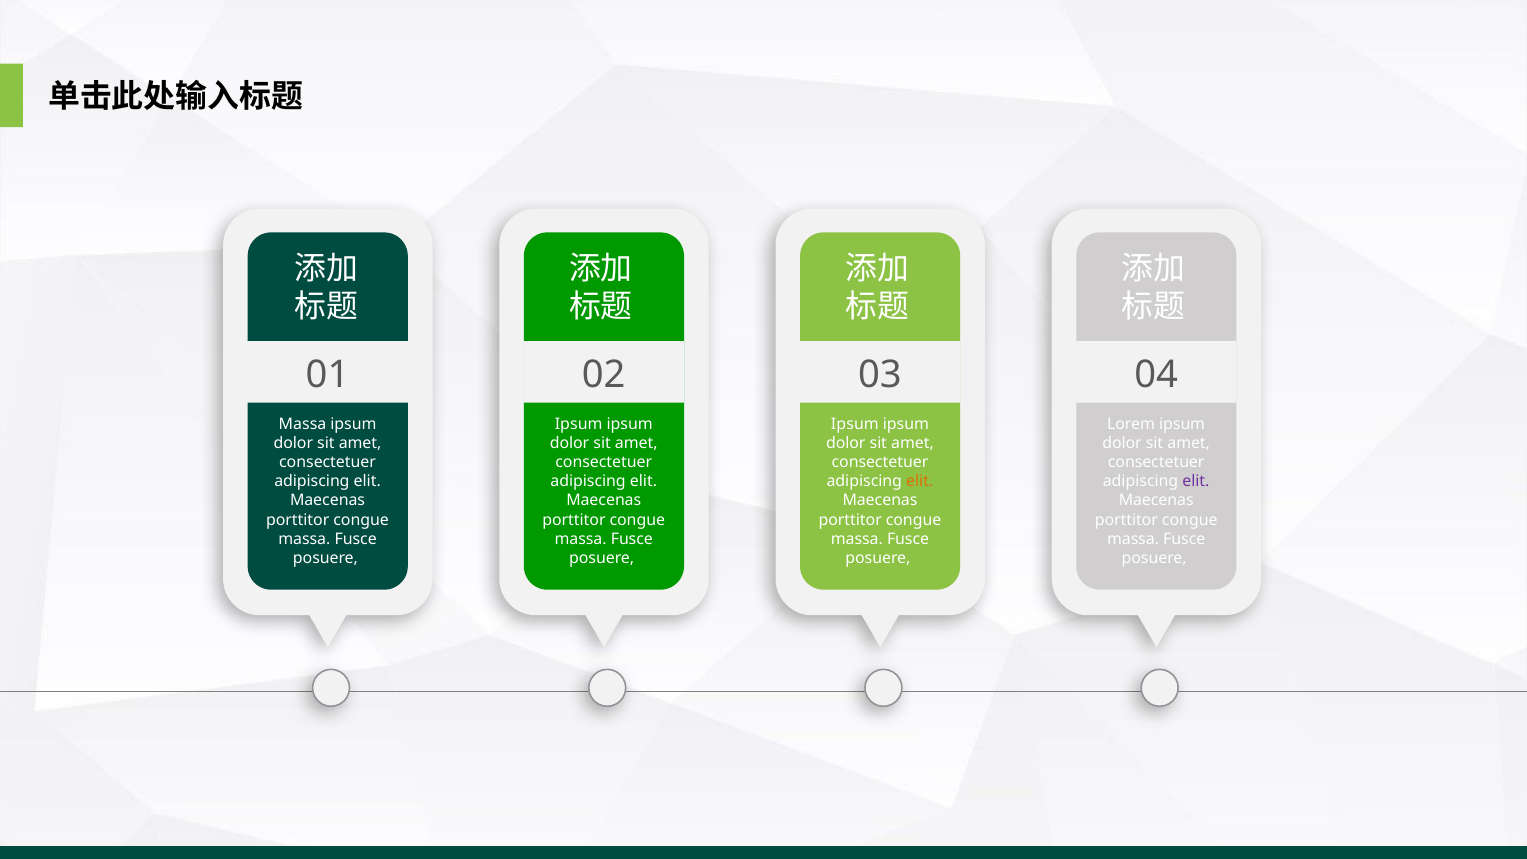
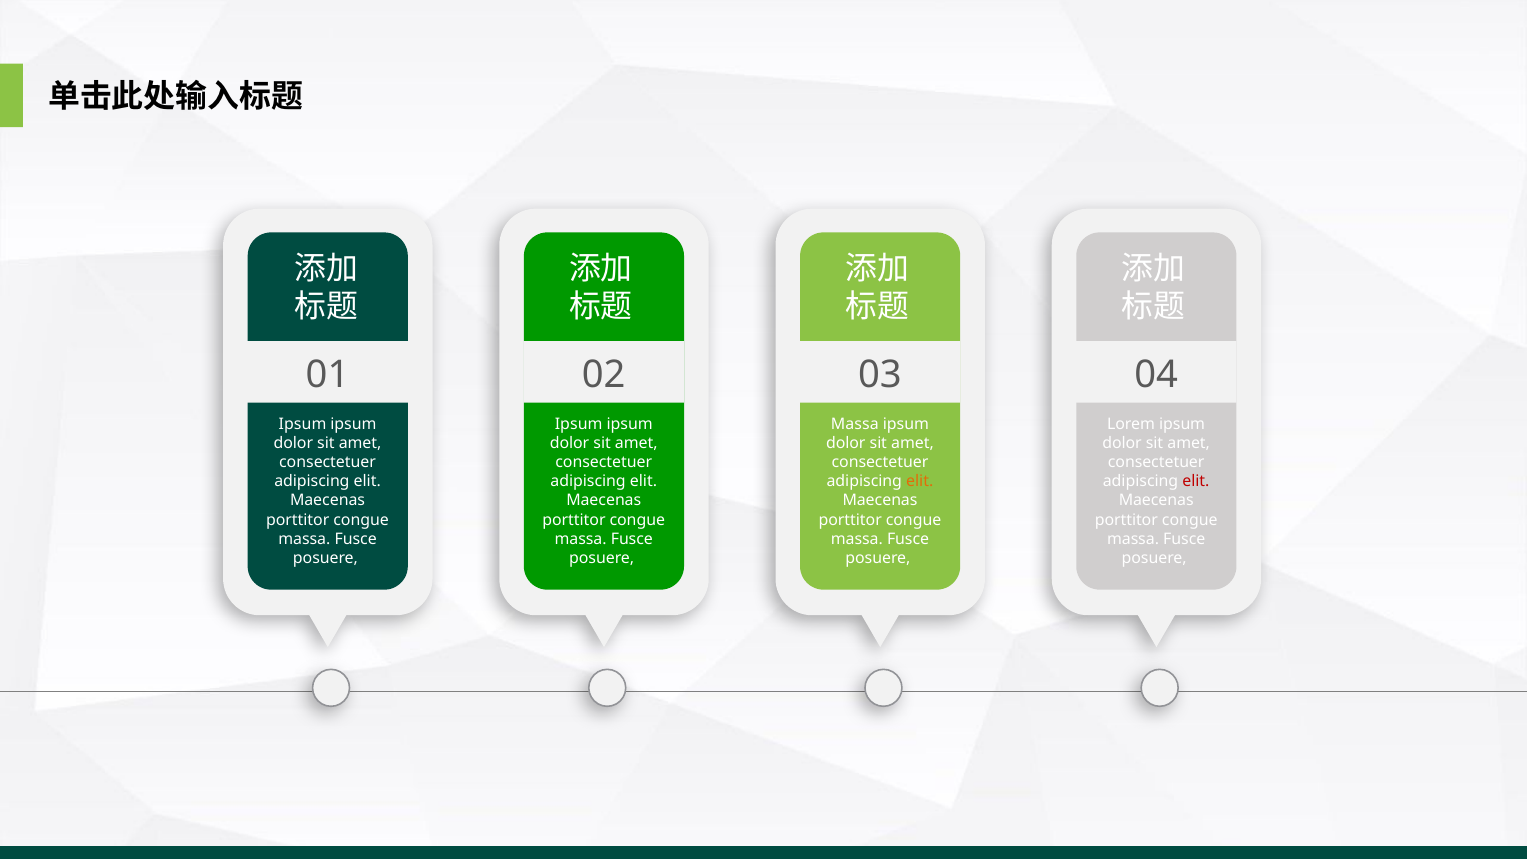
Massa at (302, 424): Massa -> Ipsum
Ipsum at (855, 424): Ipsum -> Massa
elit at (1196, 481) colour: purple -> red
